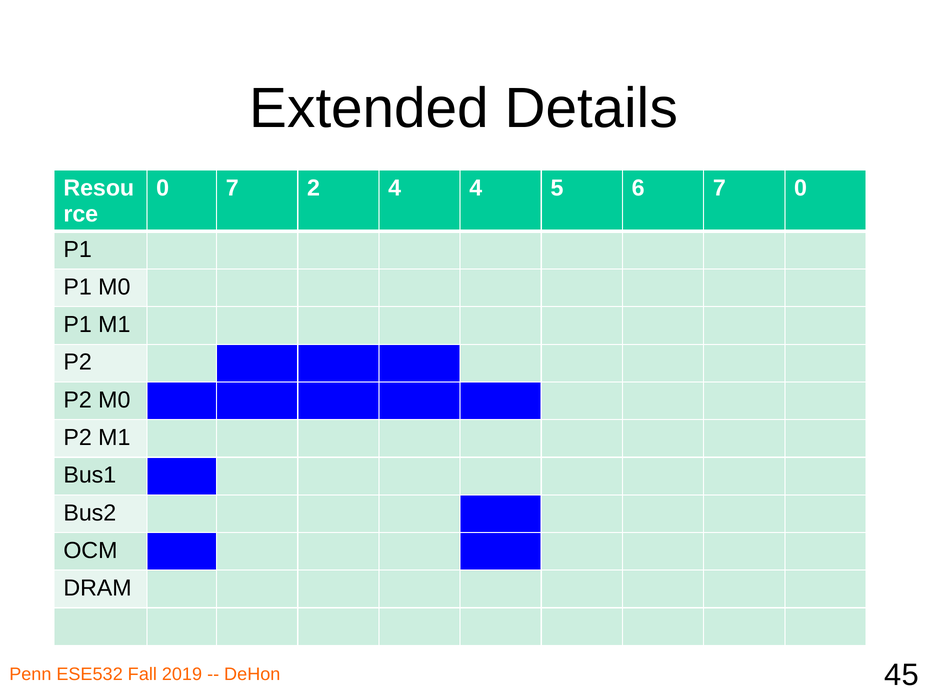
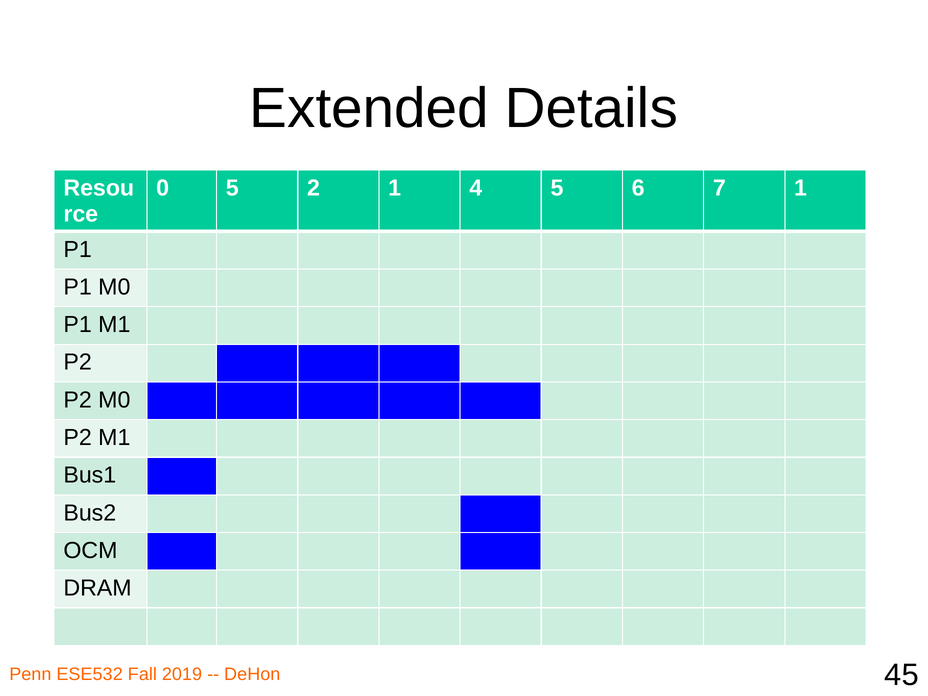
0 7: 7 -> 5
2 4: 4 -> 1
7 0: 0 -> 1
